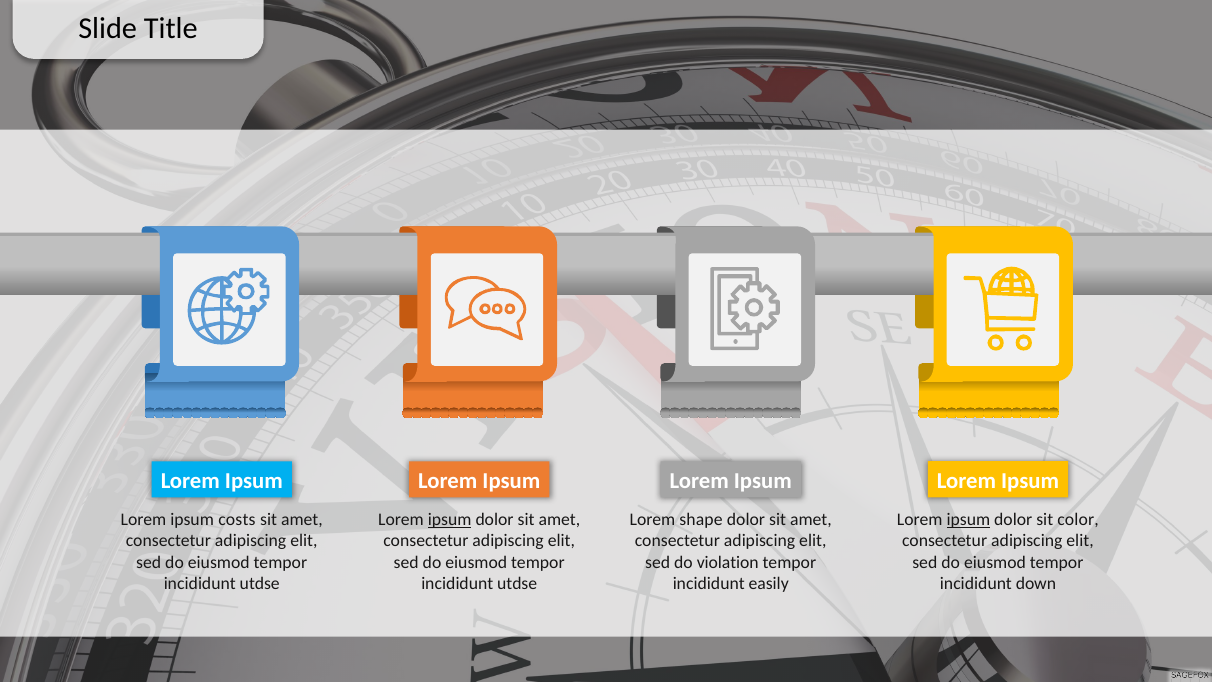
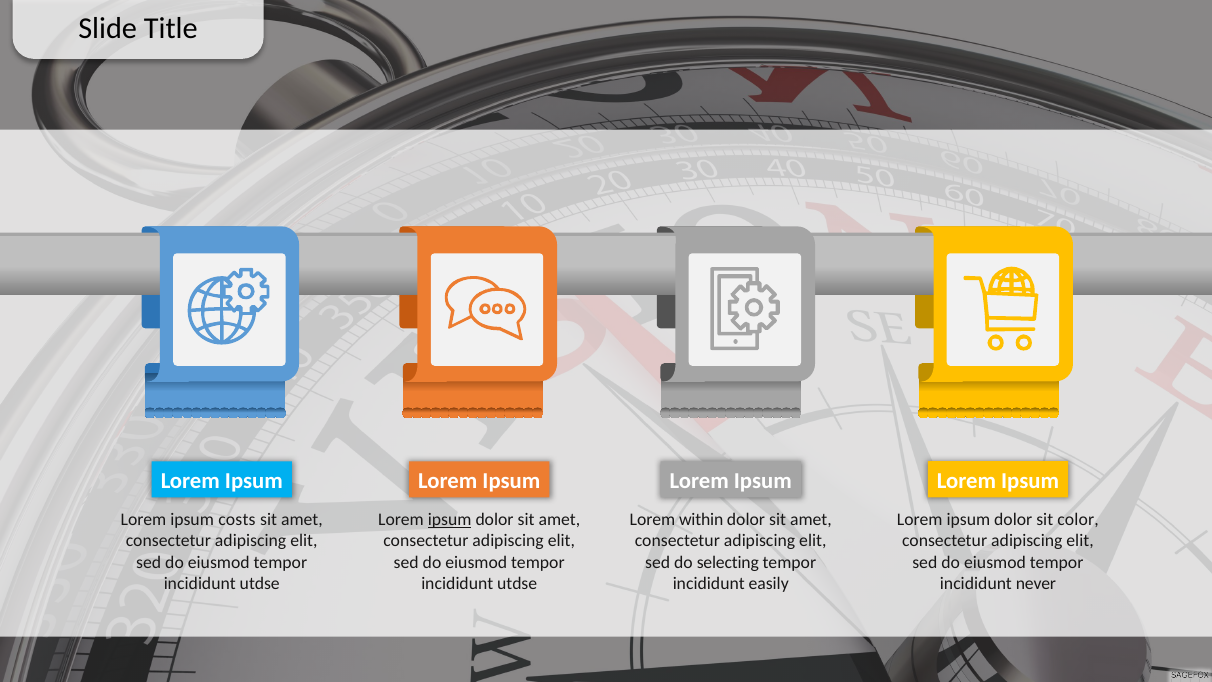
shape: shape -> within
ipsum at (968, 520) underline: present -> none
violation: violation -> selecting
down: down -> never
